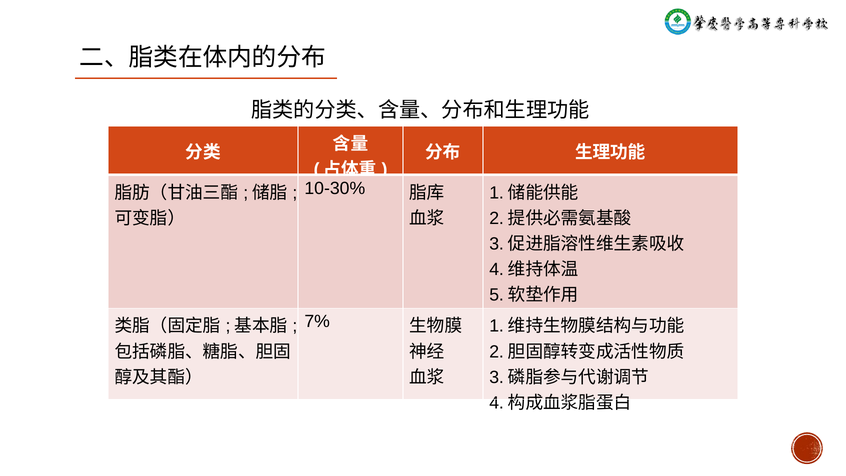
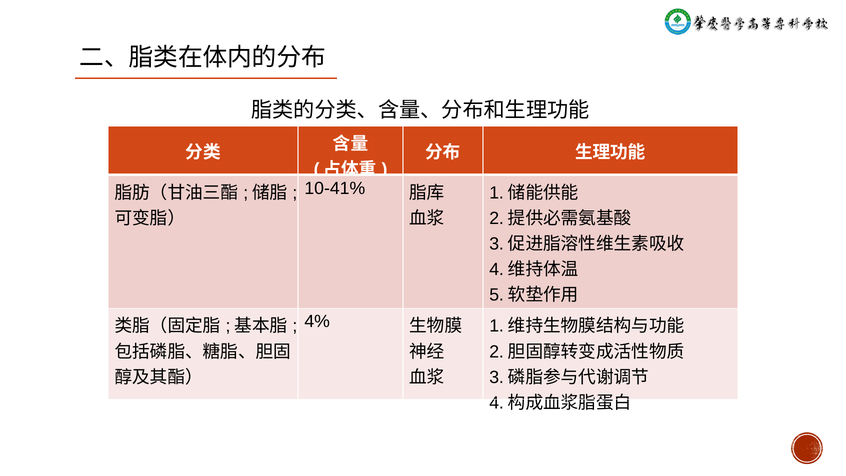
10-30%: 10-30% -> 10-41%
7%: 7% -> 4%
